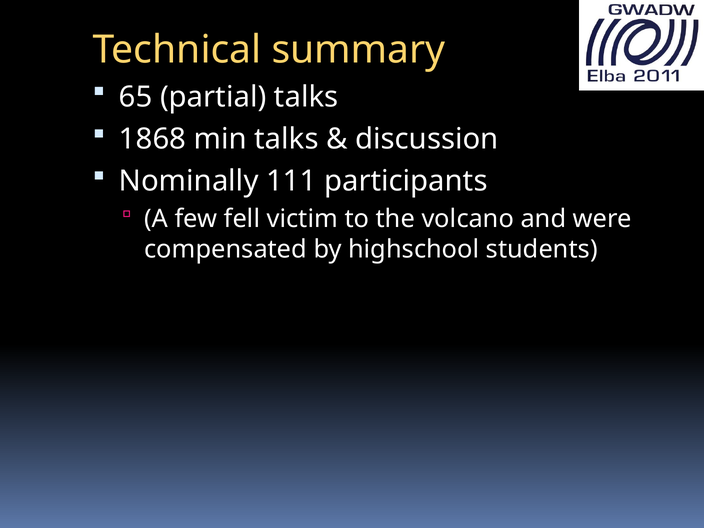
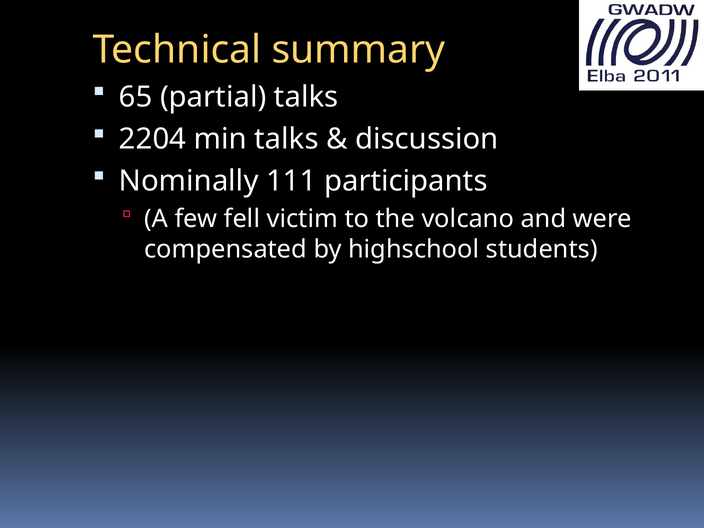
1868: 1868 -> 2204
